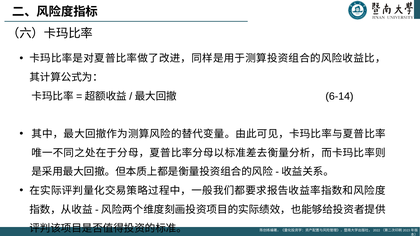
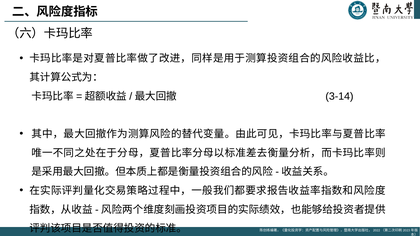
6-14: 6-14 -> 3-14
